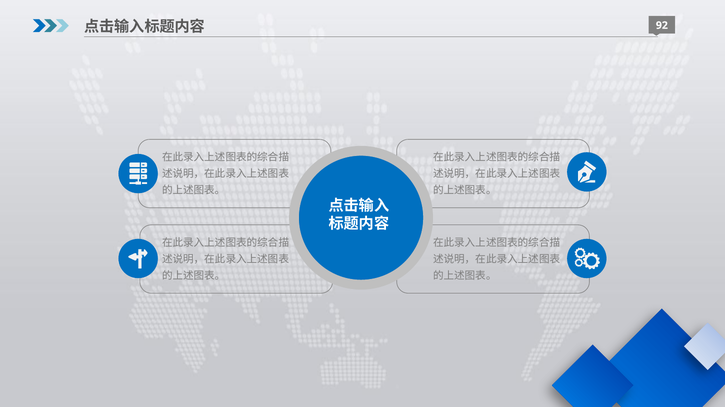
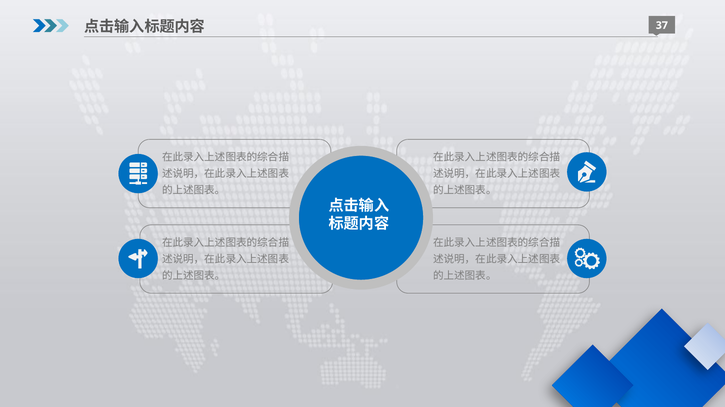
92: 92 -> 37
